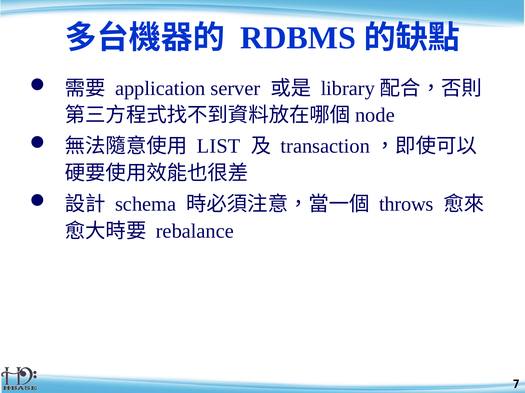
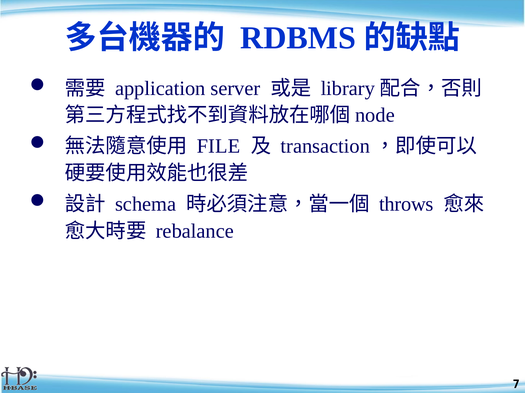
LIST: LIST -> FILE
